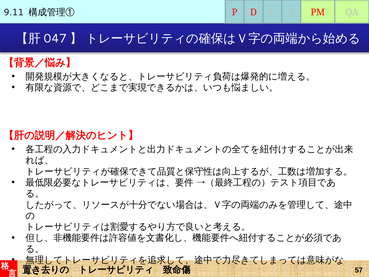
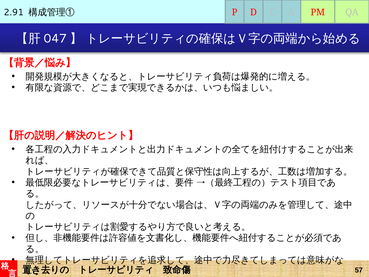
9.11: 9.11 -> 2.91
